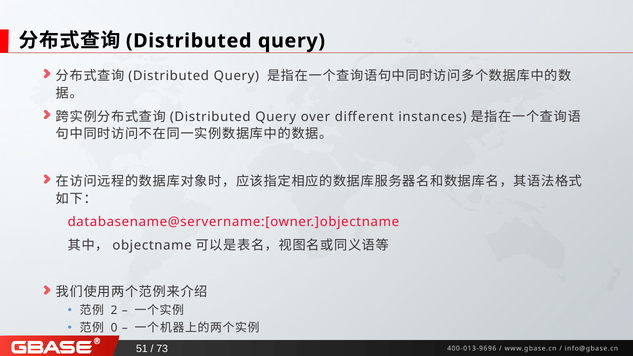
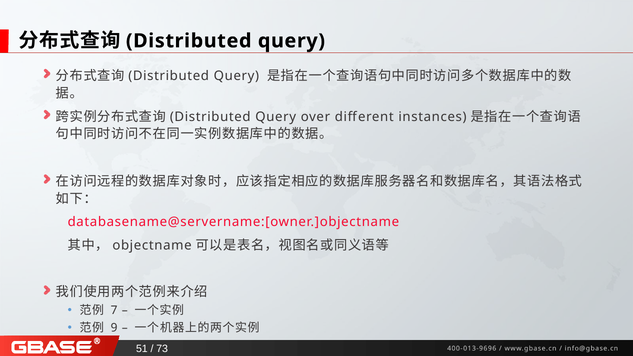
2: 2 -> 7
0: 0 -> 9
